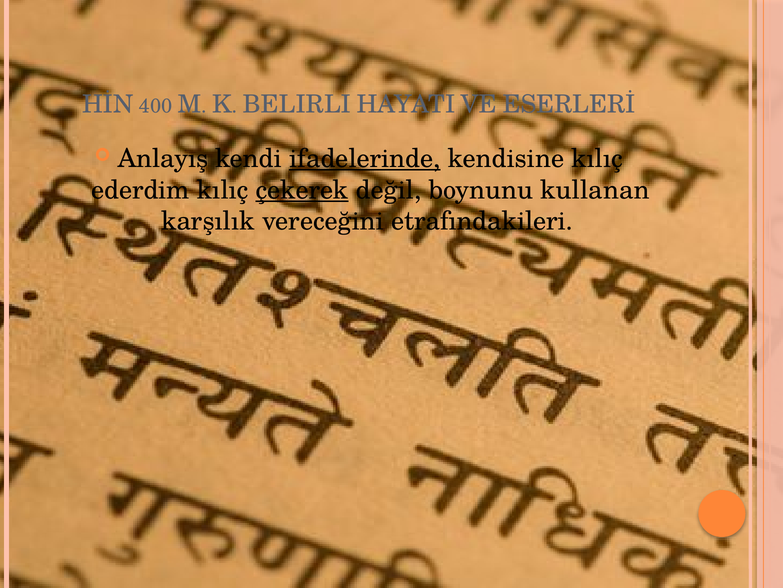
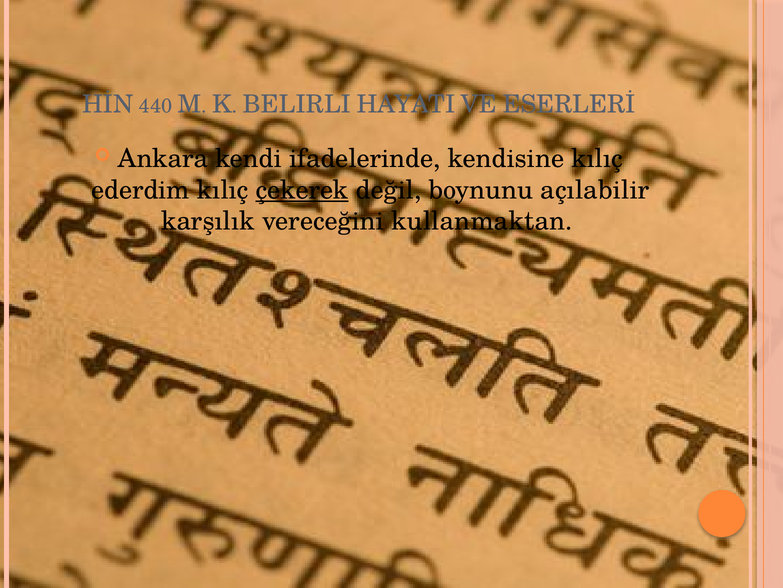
400: 400 -> 440
Anlayış: Anlayış -> Ankara
ifadelerinde underline: present -> none
kullanan: kullanan -> açılabilir
etrafındakileri: etrafındakileri -> kullanmaktan
